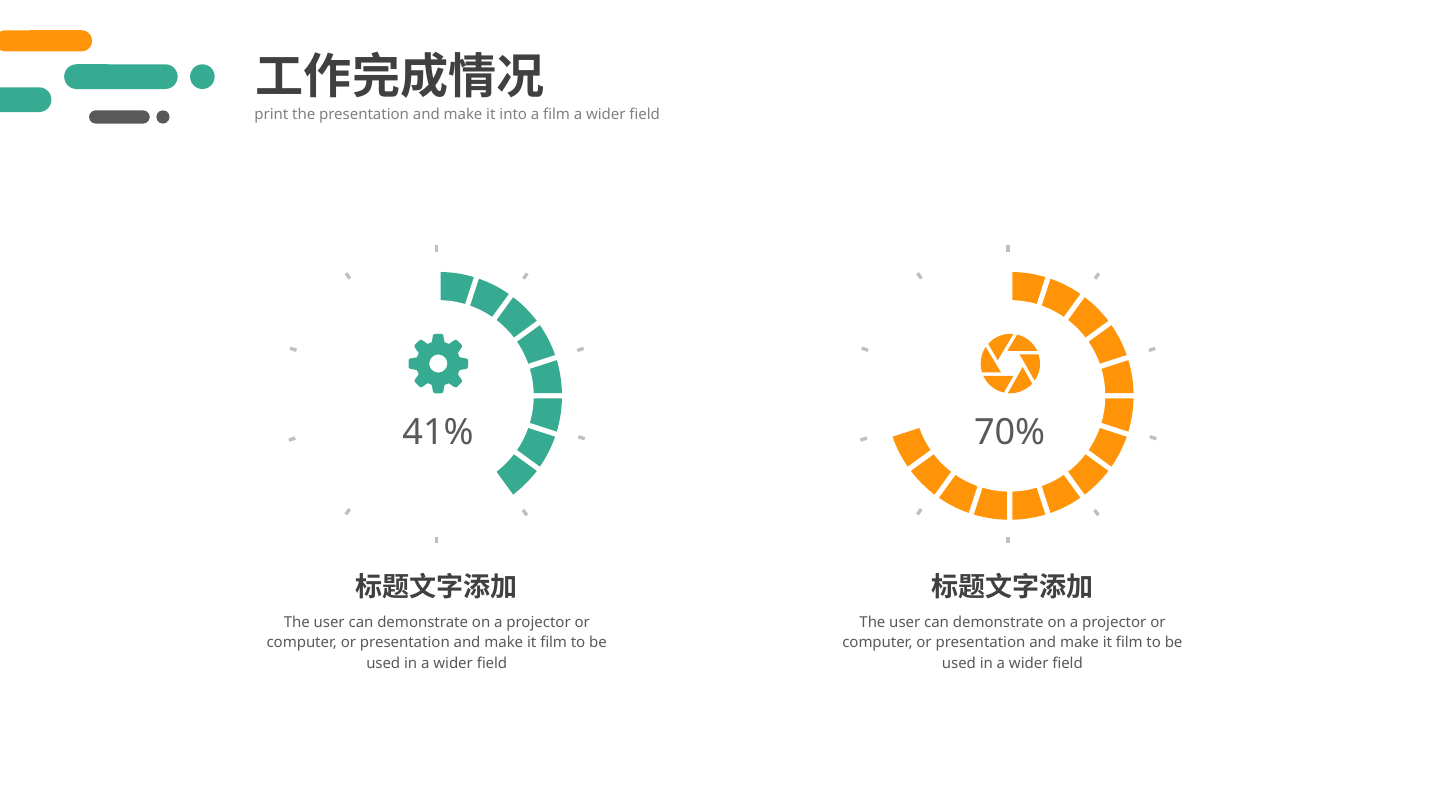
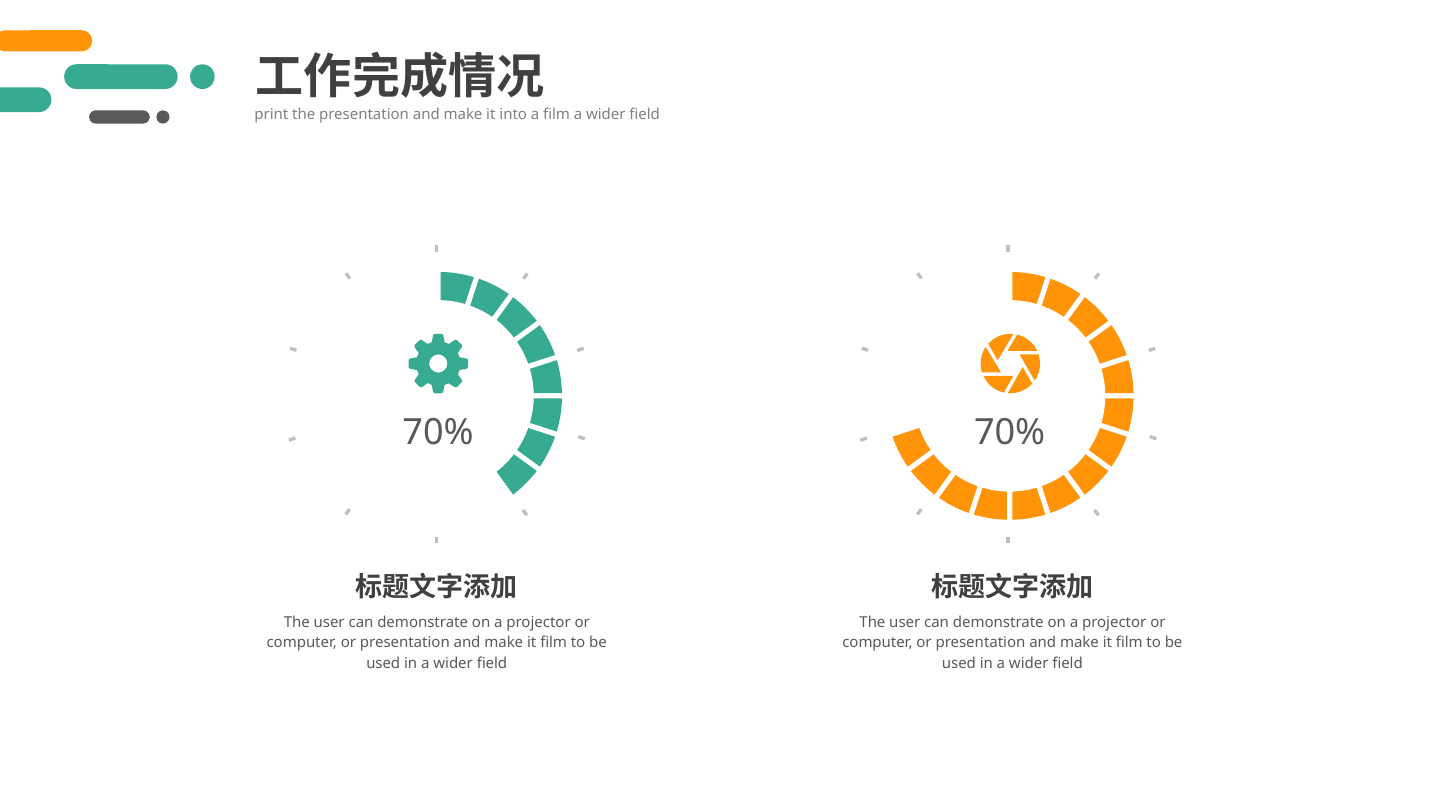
41% at (438, 432): 41% -> 70%
